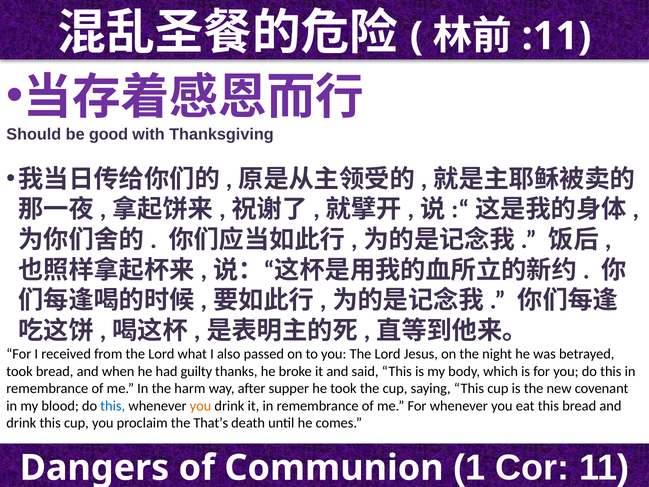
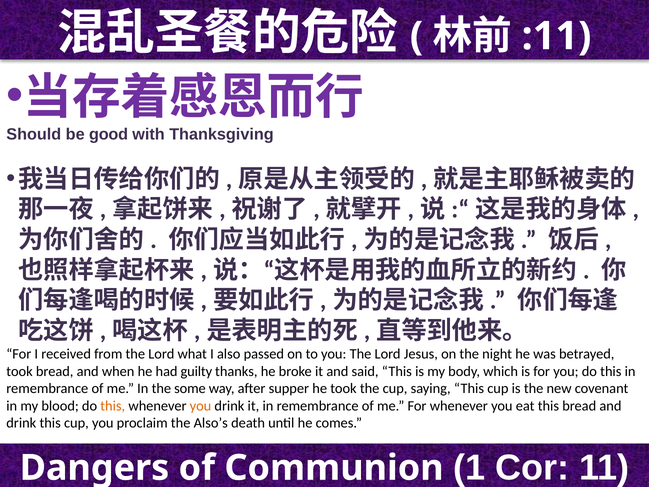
harm: harm -> some
this at (113, 406) colour: blue -> orange
That’s: That’s -> Also’s
